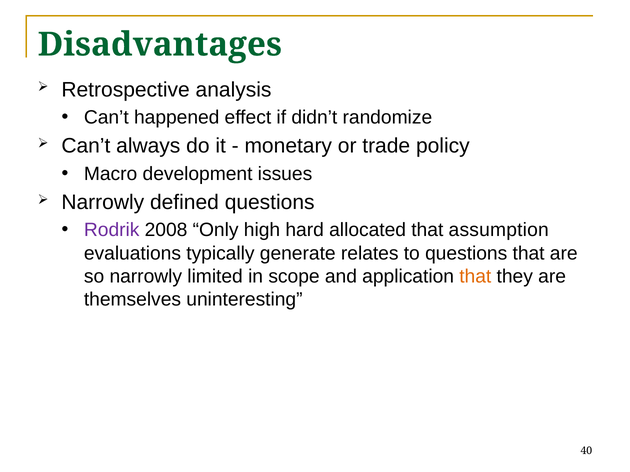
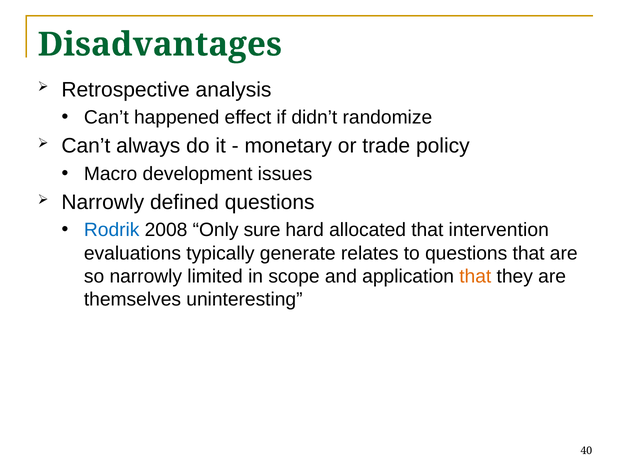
Rodrik colour: purple -> blue
high: high -> sure
assumption: assumption -> intervention
